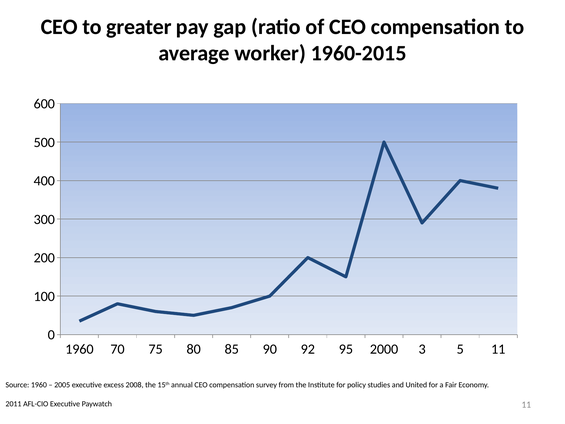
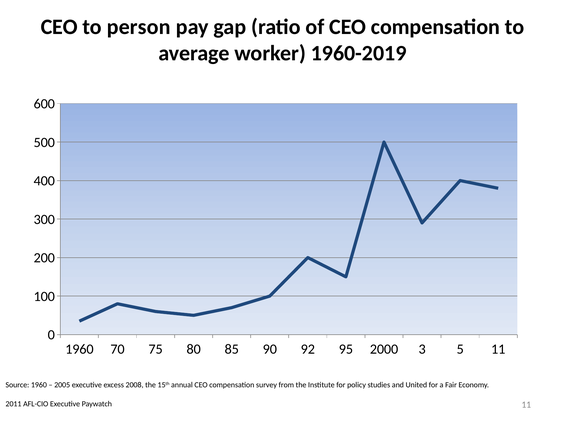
greater: greater -> person
1960-2015: 1960-2015 -> 1960-2019
